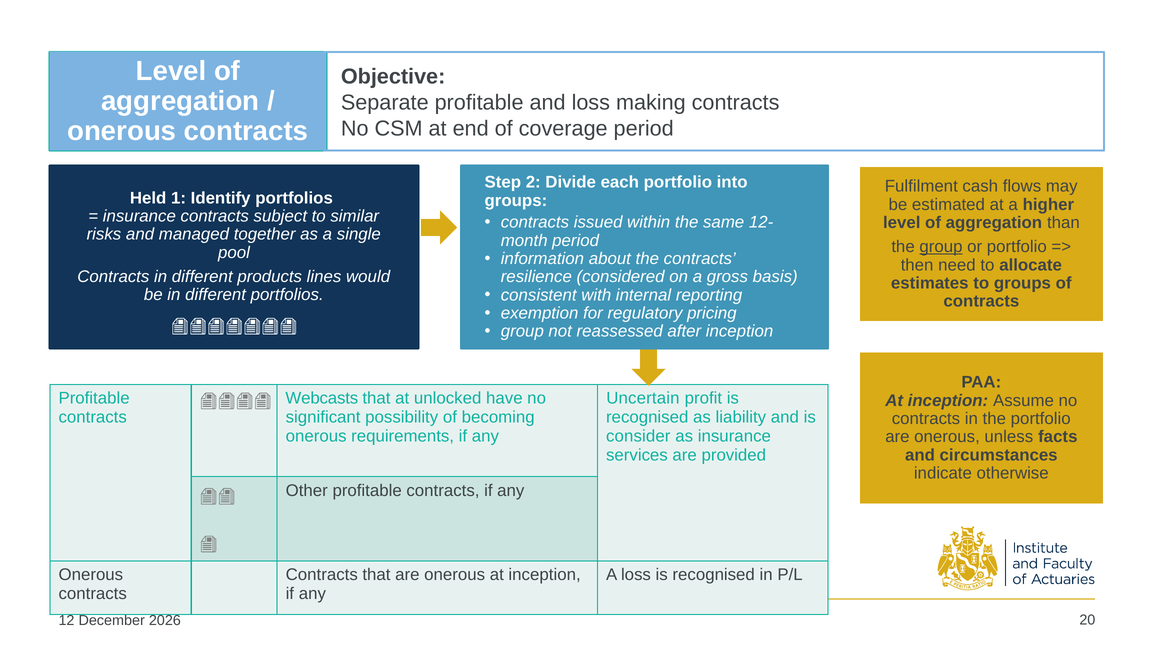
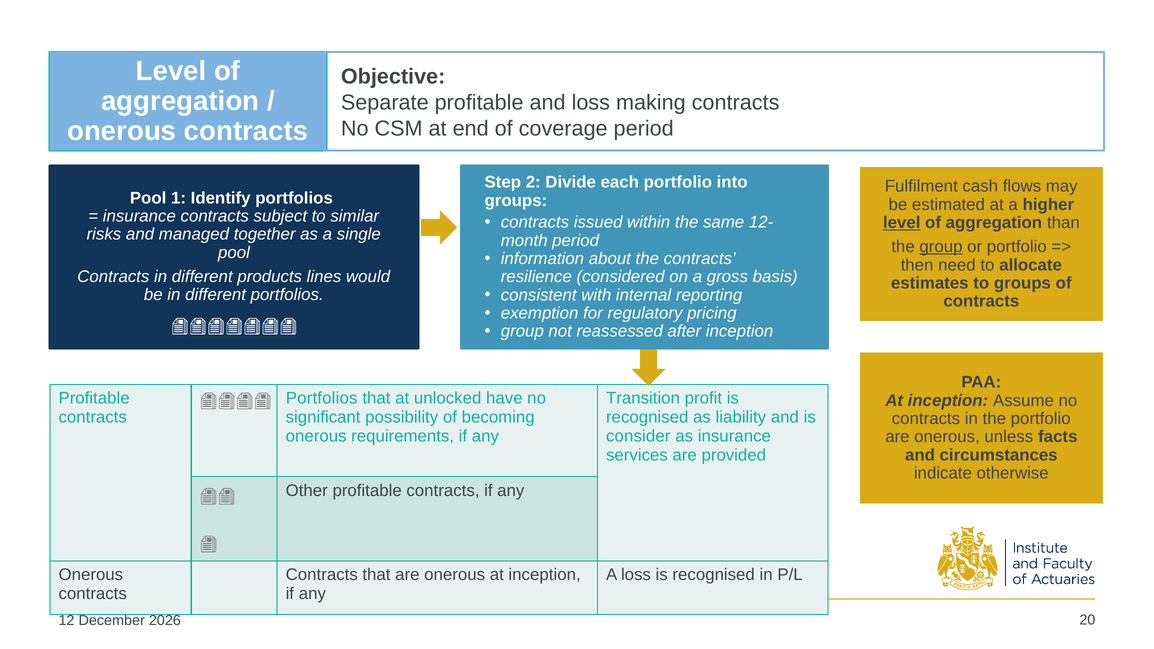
Held at (148, 198): Held -> Pool
level at (902, 223) underline: none -> present
Webcasts at (322, 398): Webcasts -> Portfolios
Uncertain: Uncertain -> Transition
